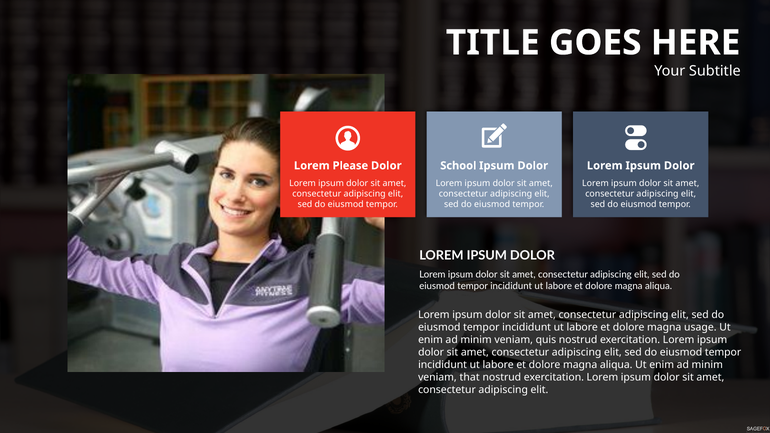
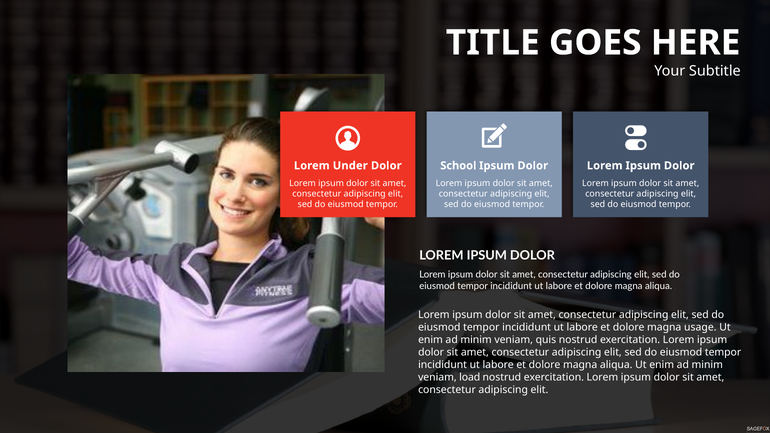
Please: Please -> Under
that: that -> load
